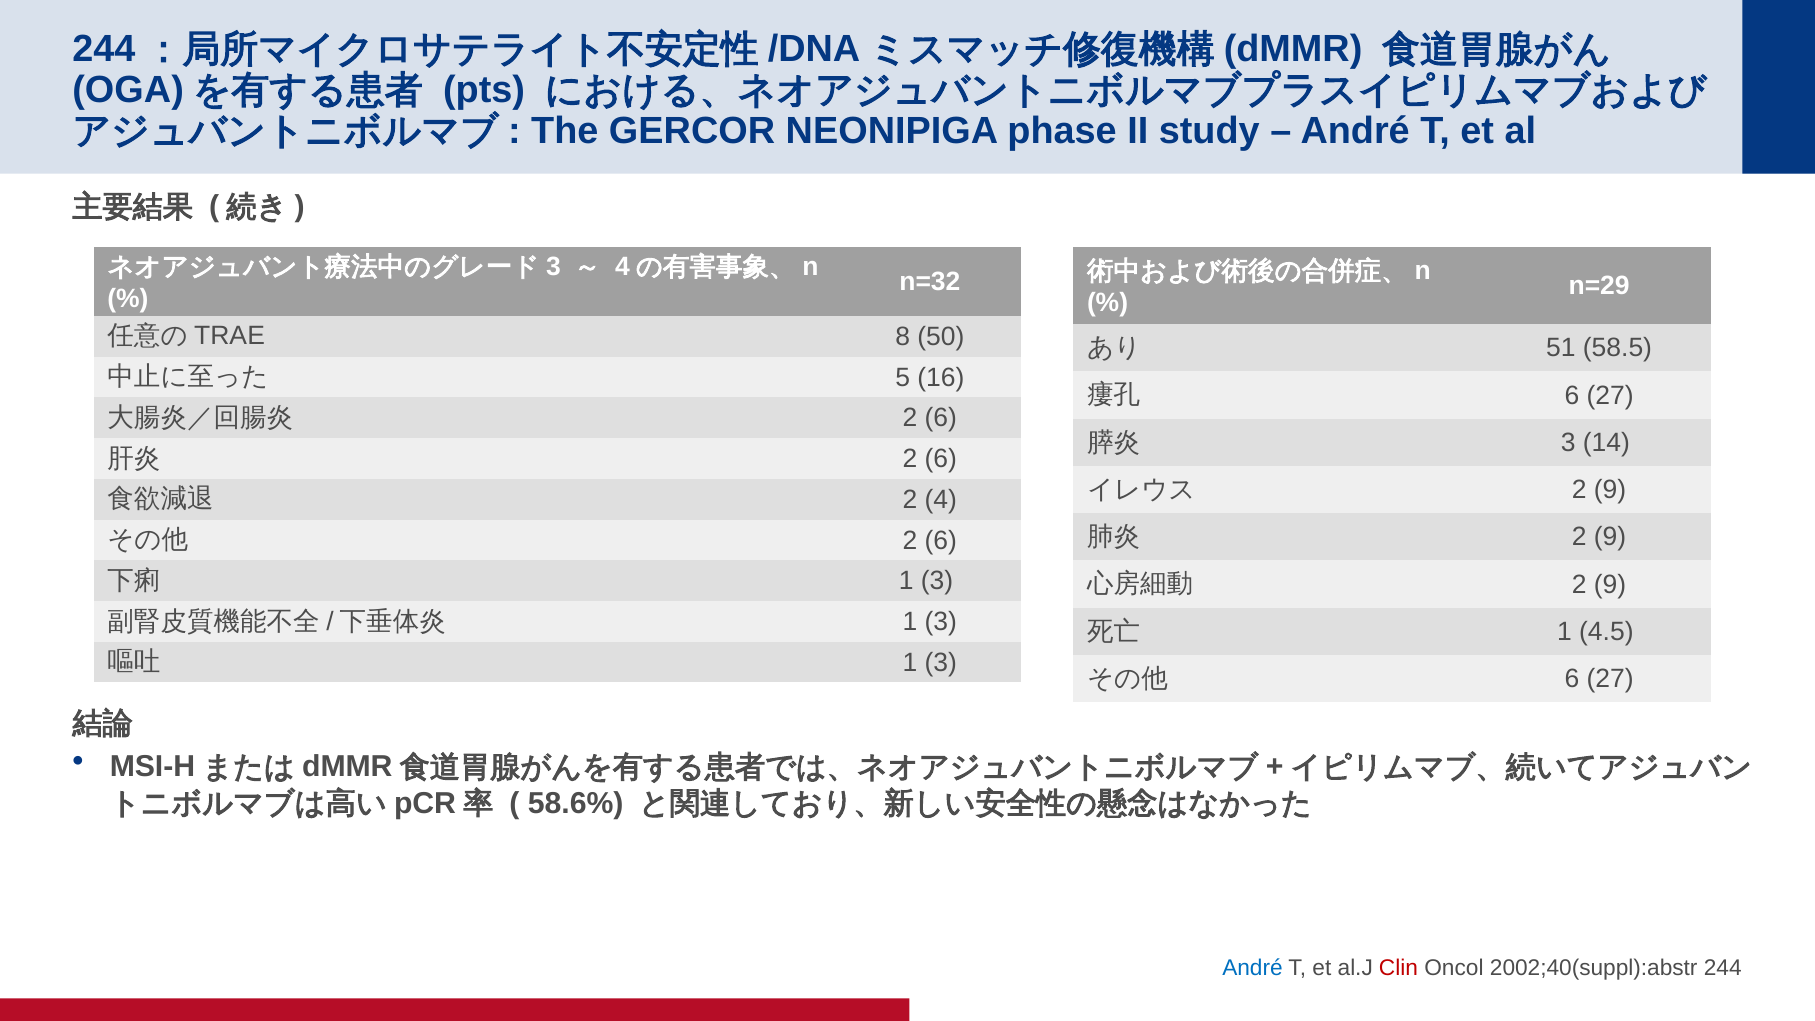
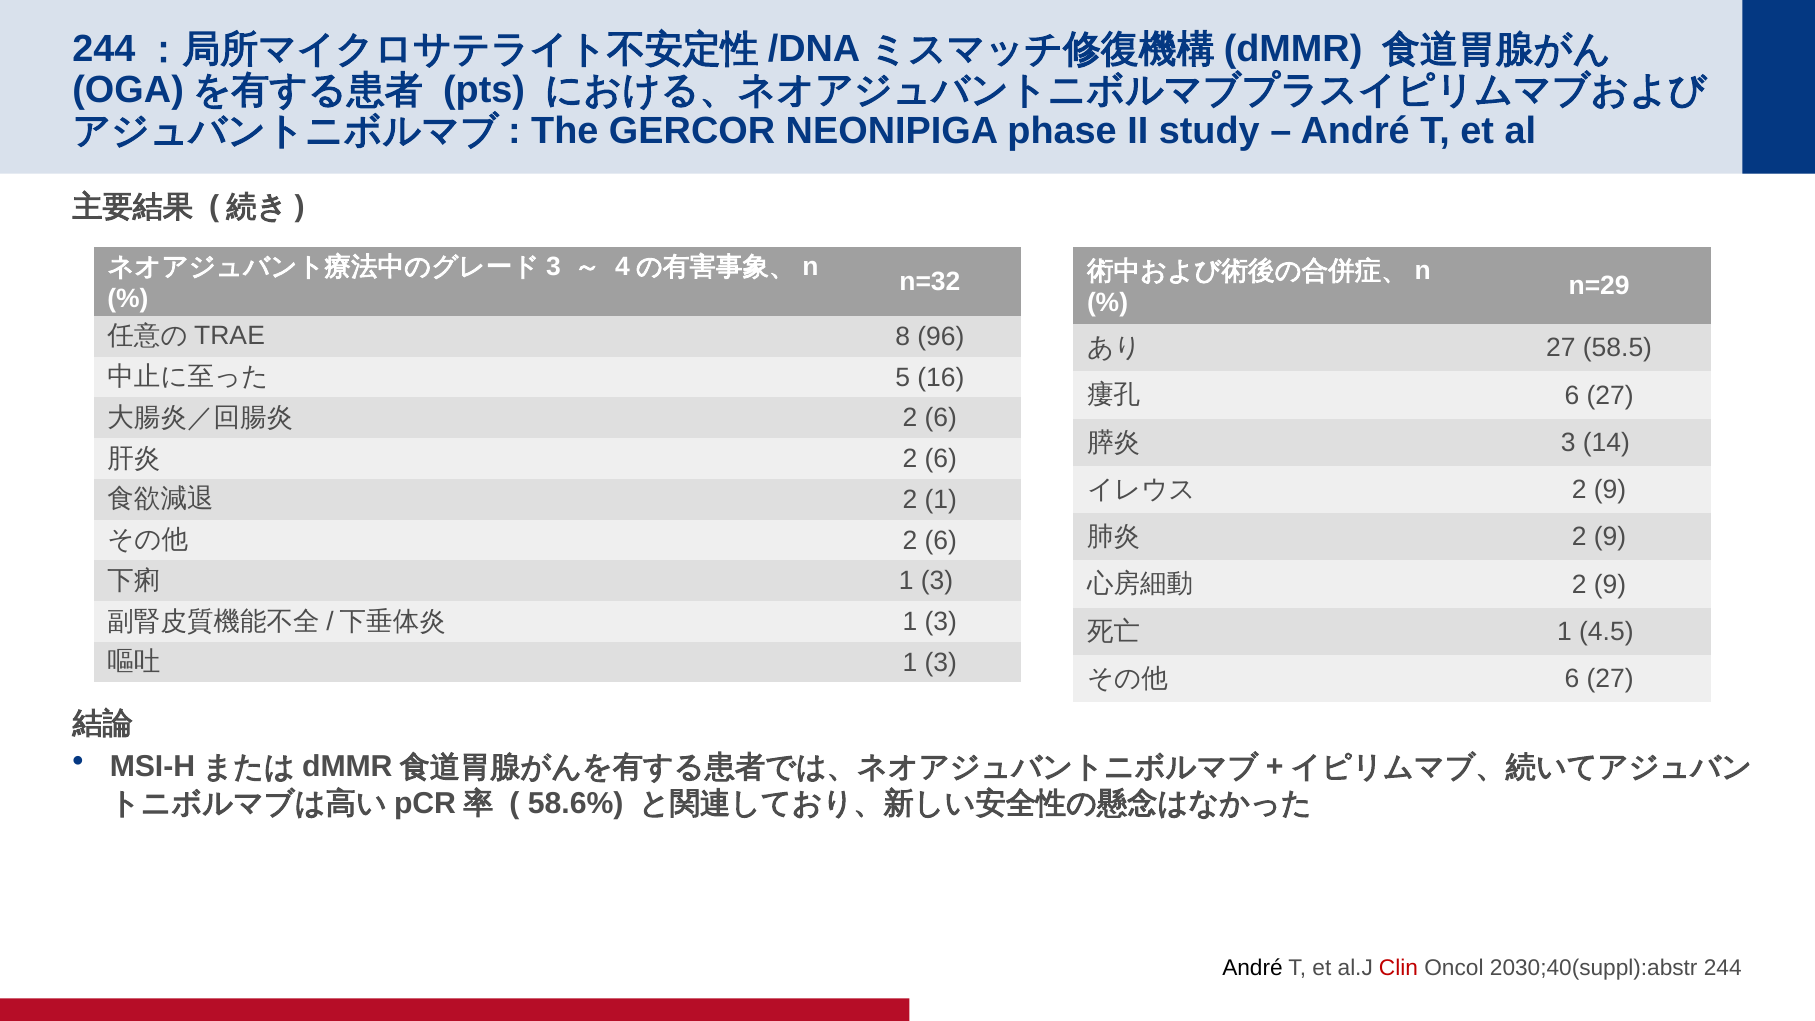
50: 50 -> 96
51 at (1561, 348): 51 -> 27
2 4: 4 -> 1
André at (1253, 968) colour: blue -> black
2002;40(suppl):abstr: 2002;40(suppl):abstr -> 2030;40(suppl):abstr
